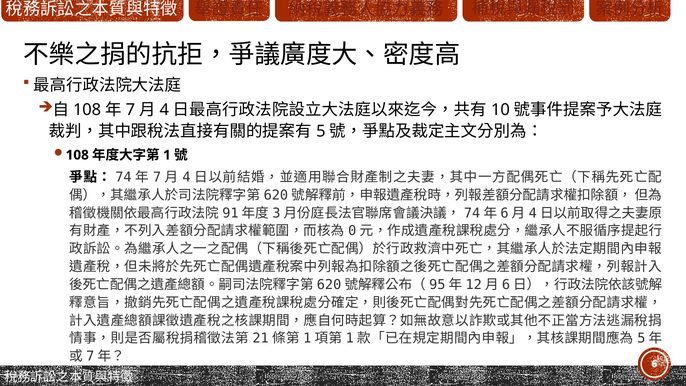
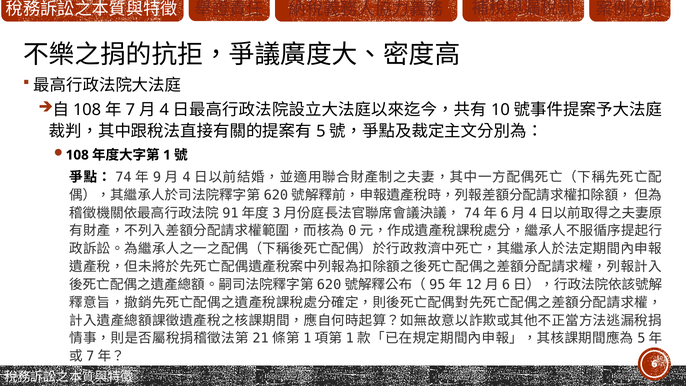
7 at (157, 177): 7 -> 9
